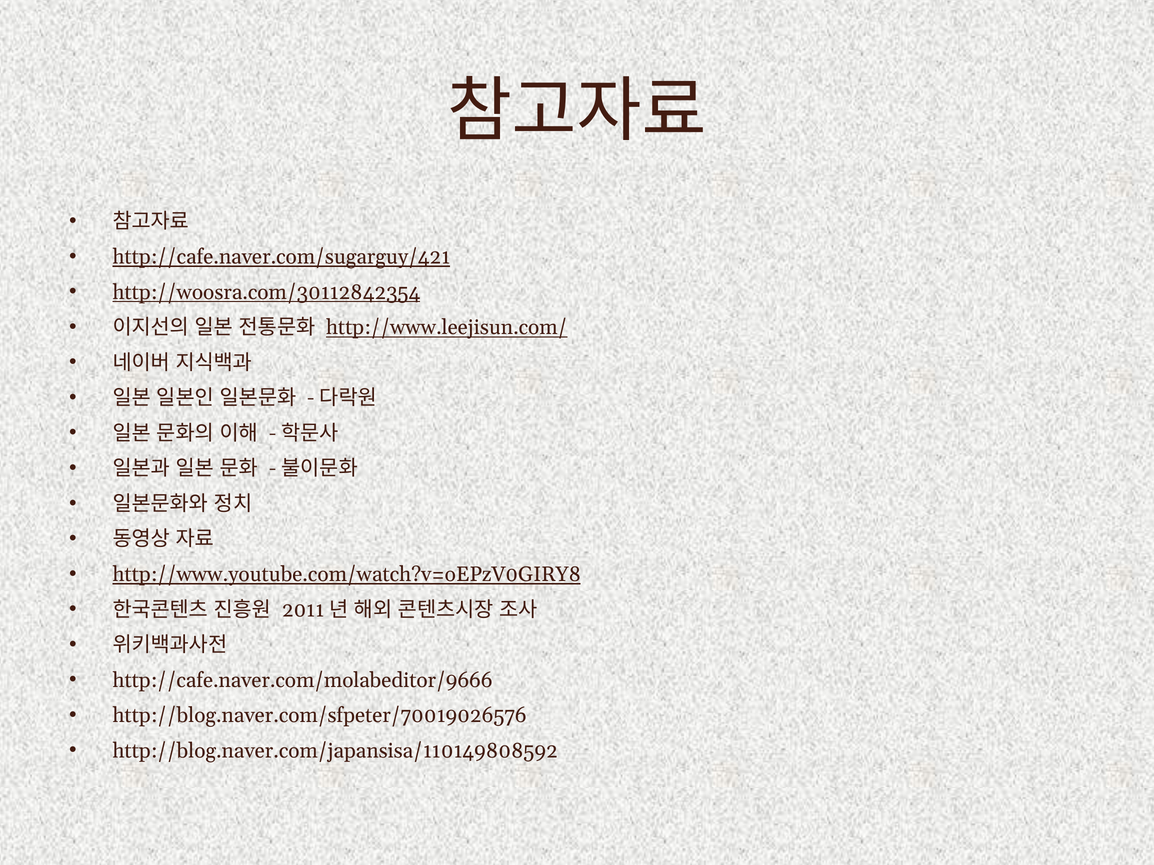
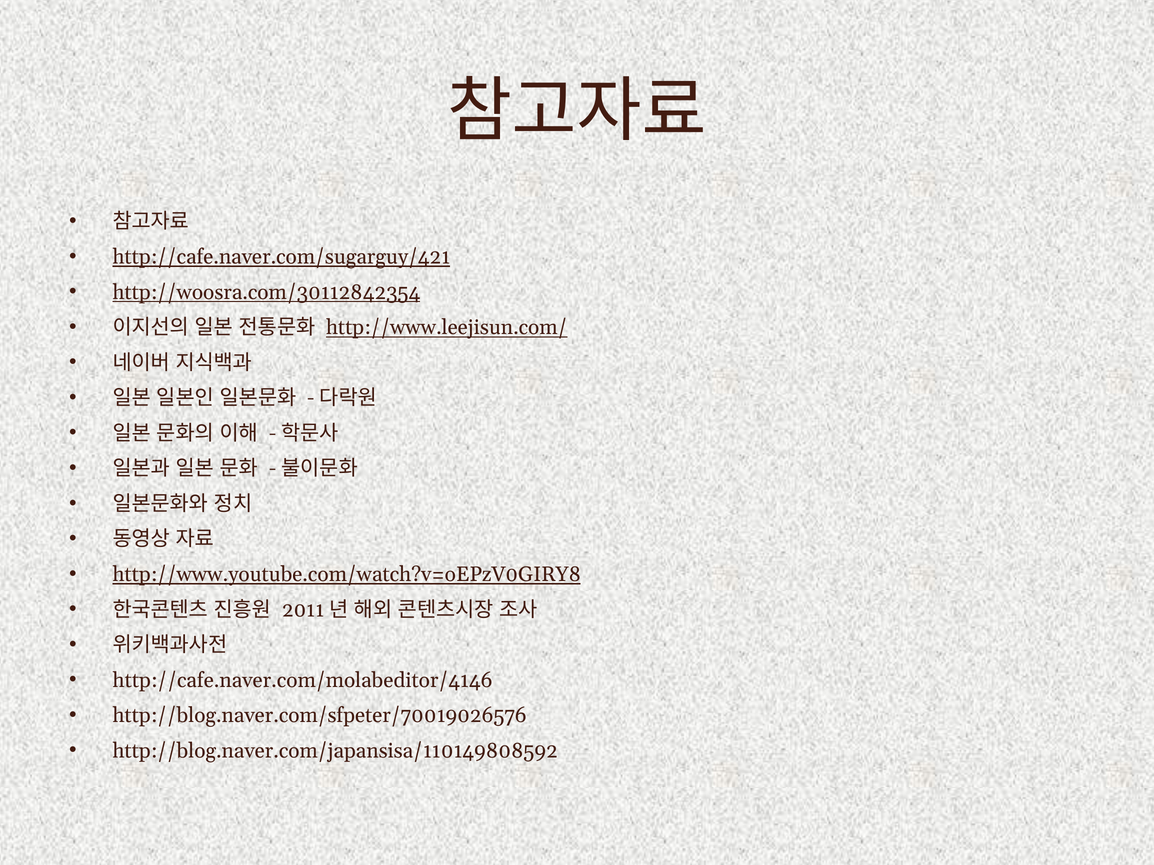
http://cafe.naver.com/molabeditor/9666: http://cafe.naver.com/molabeditor/9666 -> http://cafe.naver.com/molabeditor/4146
